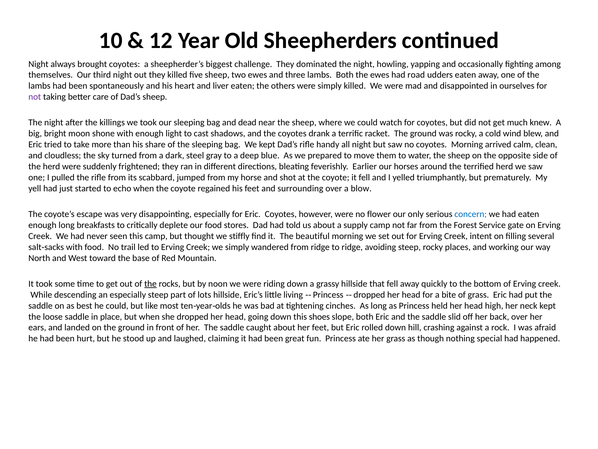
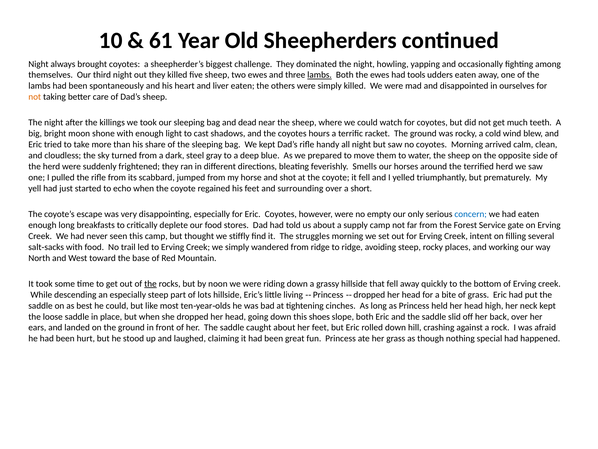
12: 12 -> 61
lambs at (320, 75) underline: none -> present
road: road -> tools
not at (35, 97) colour: purple -> orange
knew: knew -> teeth
drank: drank -> hours
Earlier: Earlier -> Smells
blow: blow -> short
flower: flower -> empty
beautiful: beautiful -> struggles
